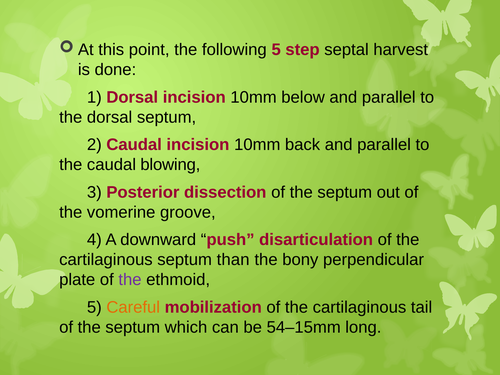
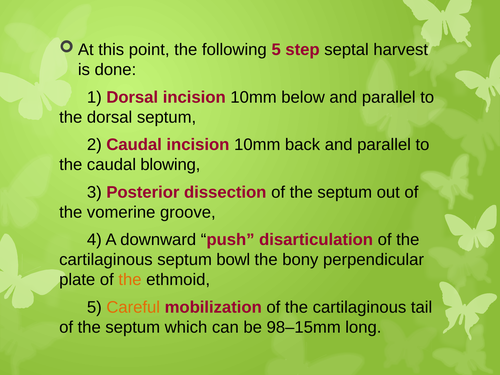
than: than -> bowl
the at (130, 280) colour: purple -> orange
54–15mm: 54–15mm -> 98–15mm
